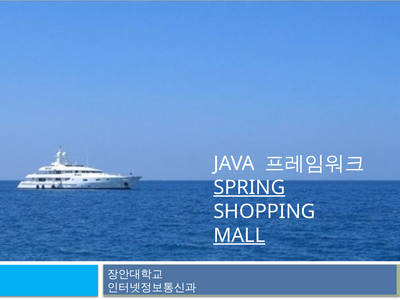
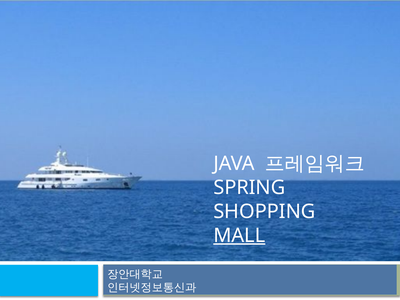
SPRING underline: present -> none
